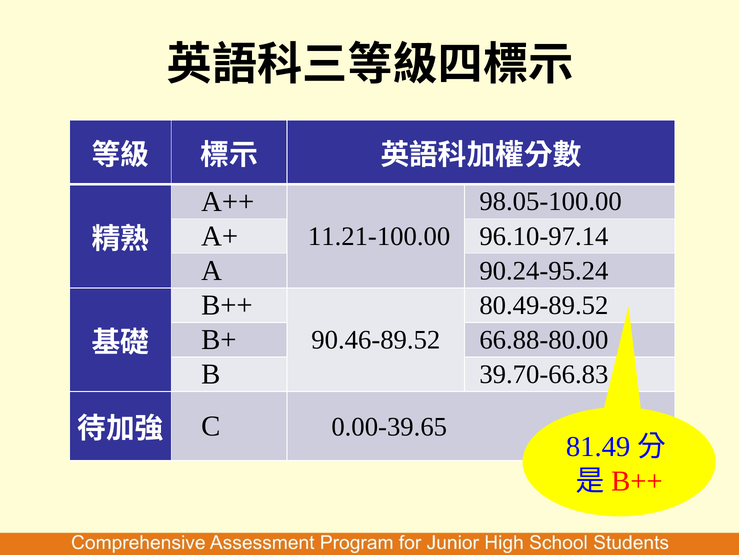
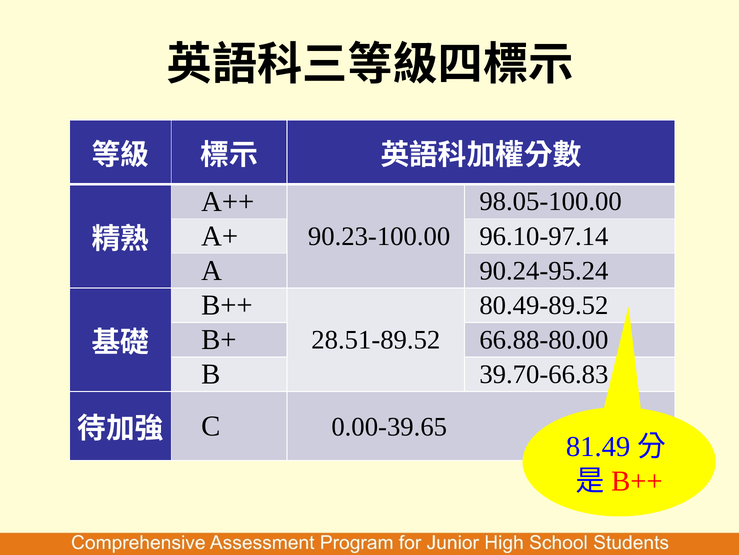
11.21-100.00: 11.21-100.00 -> 90.23-100.00
90.46-89.52: 90.46-89.52 -> 28.51-89.52
